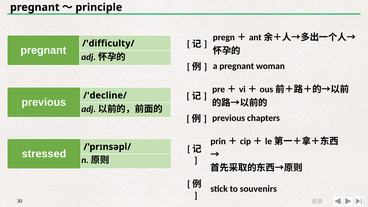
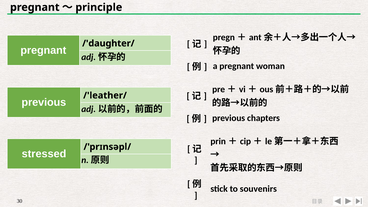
/'difficulty/: /'difficulty/ -> /'daughter/
/'decline/: /'decline/ -> /'leather/
